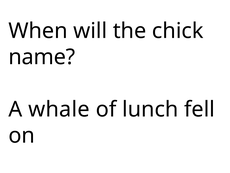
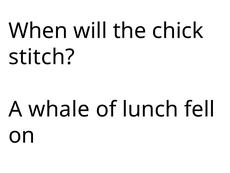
name: name -> stitch
